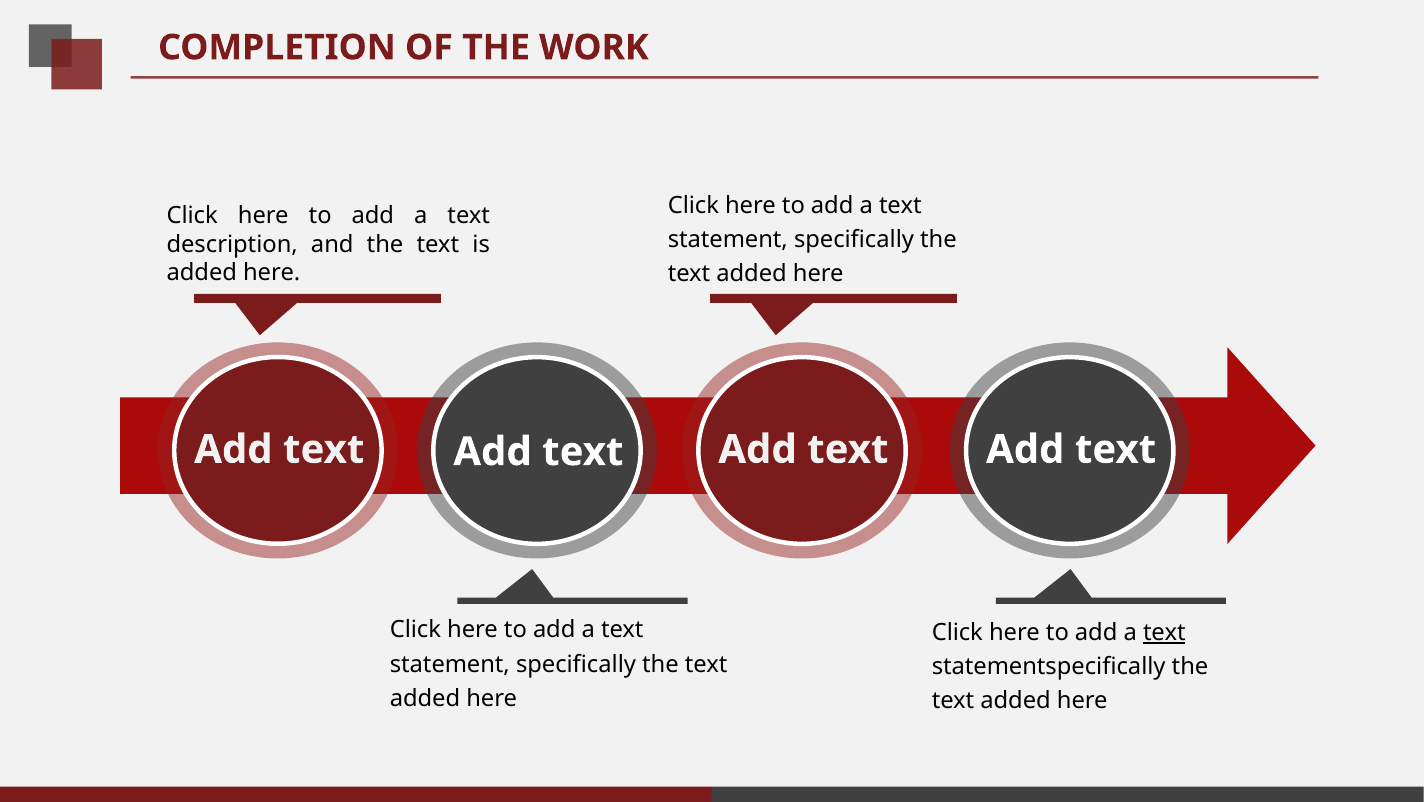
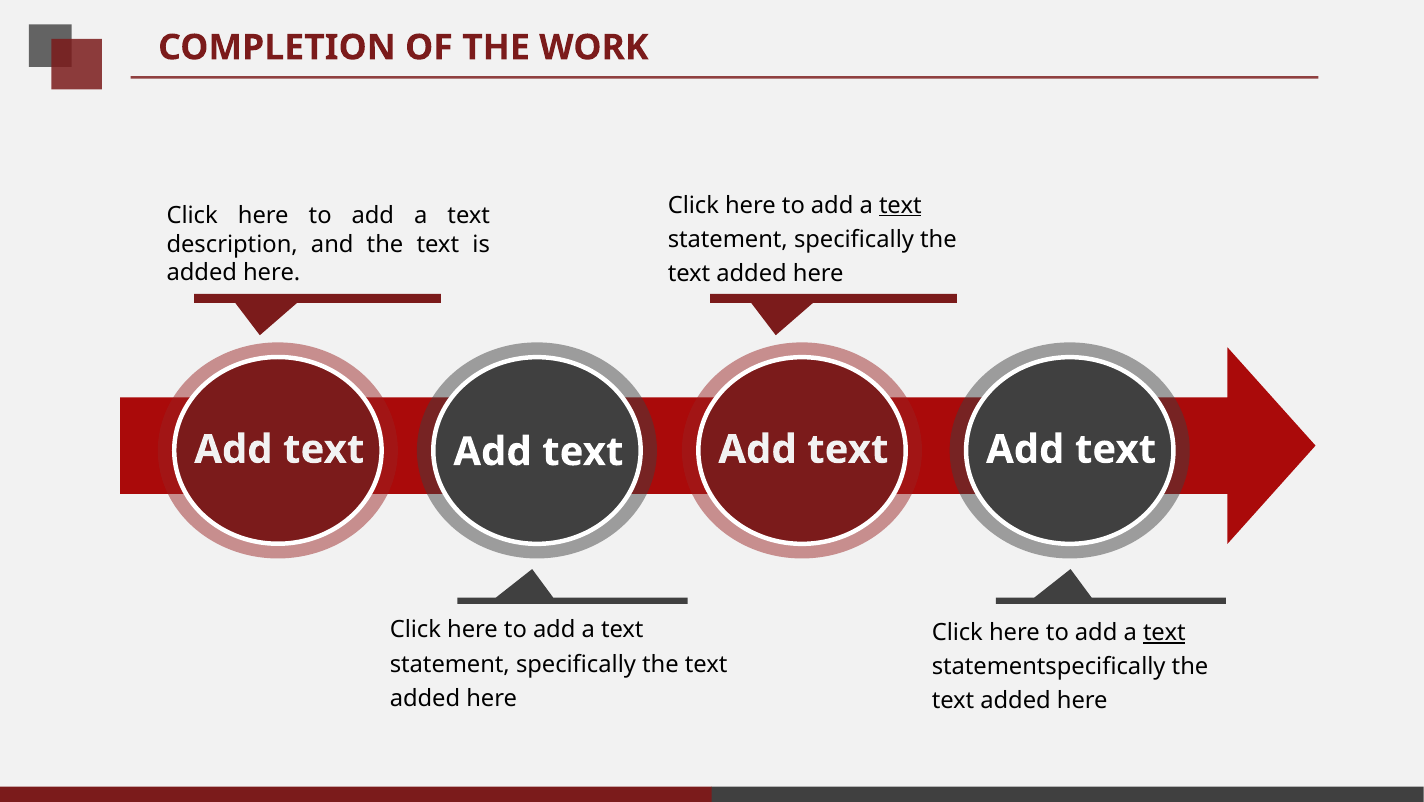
text at (900, 206) underline: none -> present
